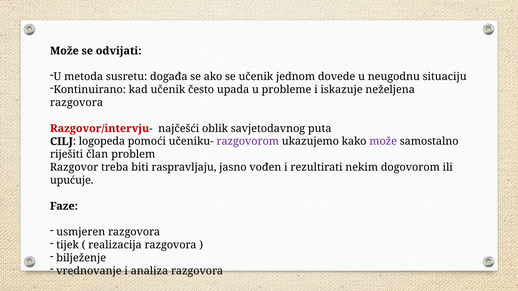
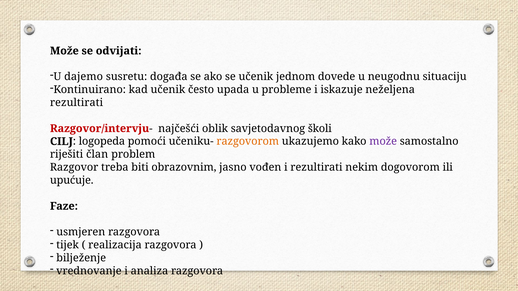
metoda: metoda -> dajemo
razgovora at (77, 103): razgovora -> rezultirati
puta: puta -> školi
razgovorom colour: purple -> orange
raspravljaju: raspravljaju -> obrazovnim
